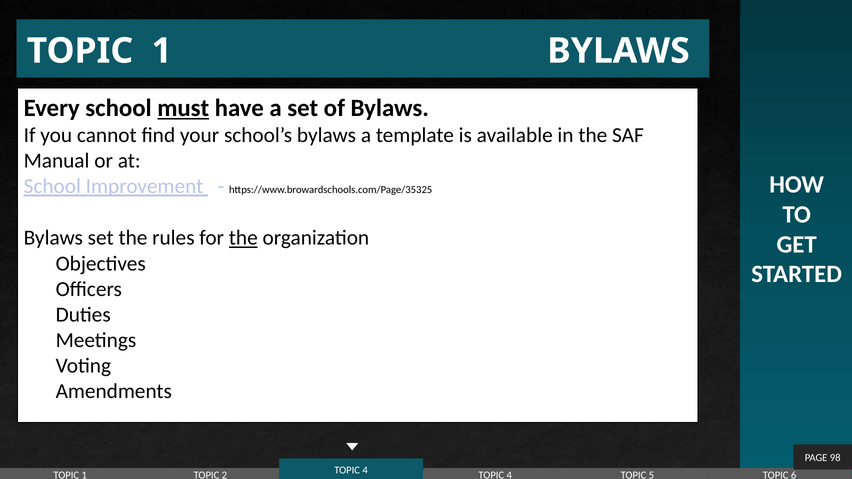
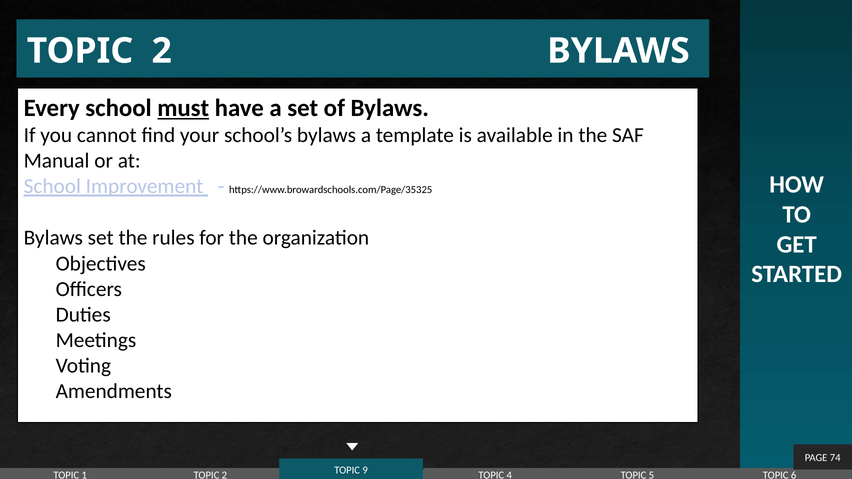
1 at (162, 51): 1 -> 2
the at (243, 238) underline: present -> none
98: 98 -> 74
4 at (365, 471): 4 -> 9
